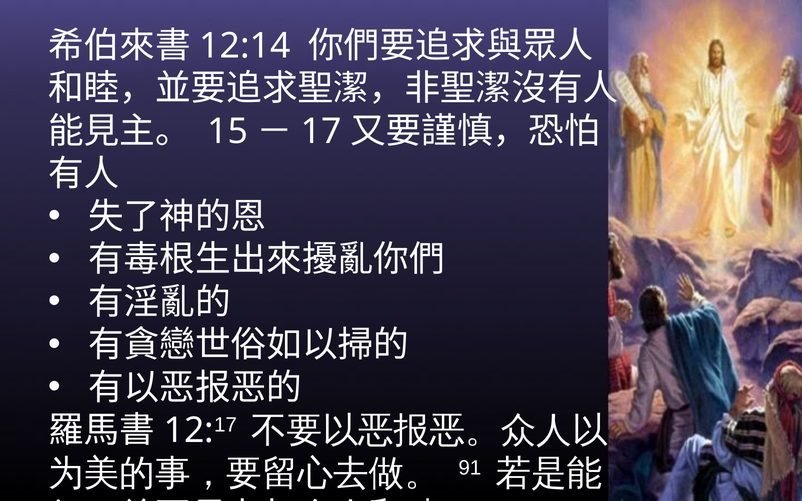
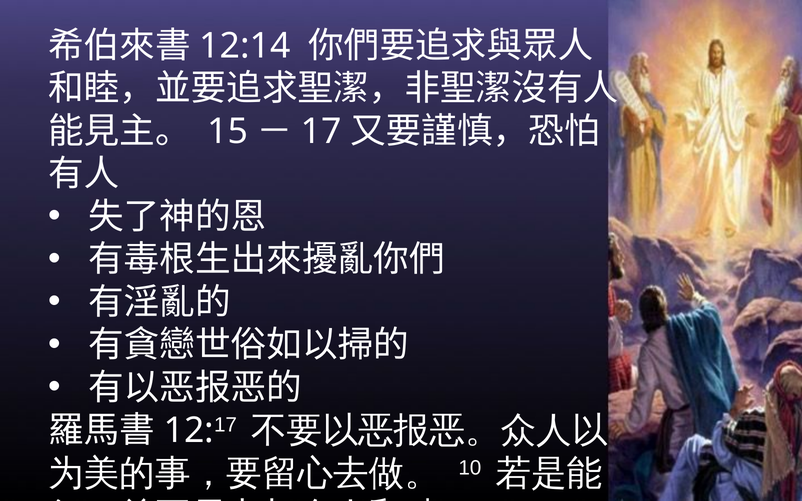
91: 91 -> 10
